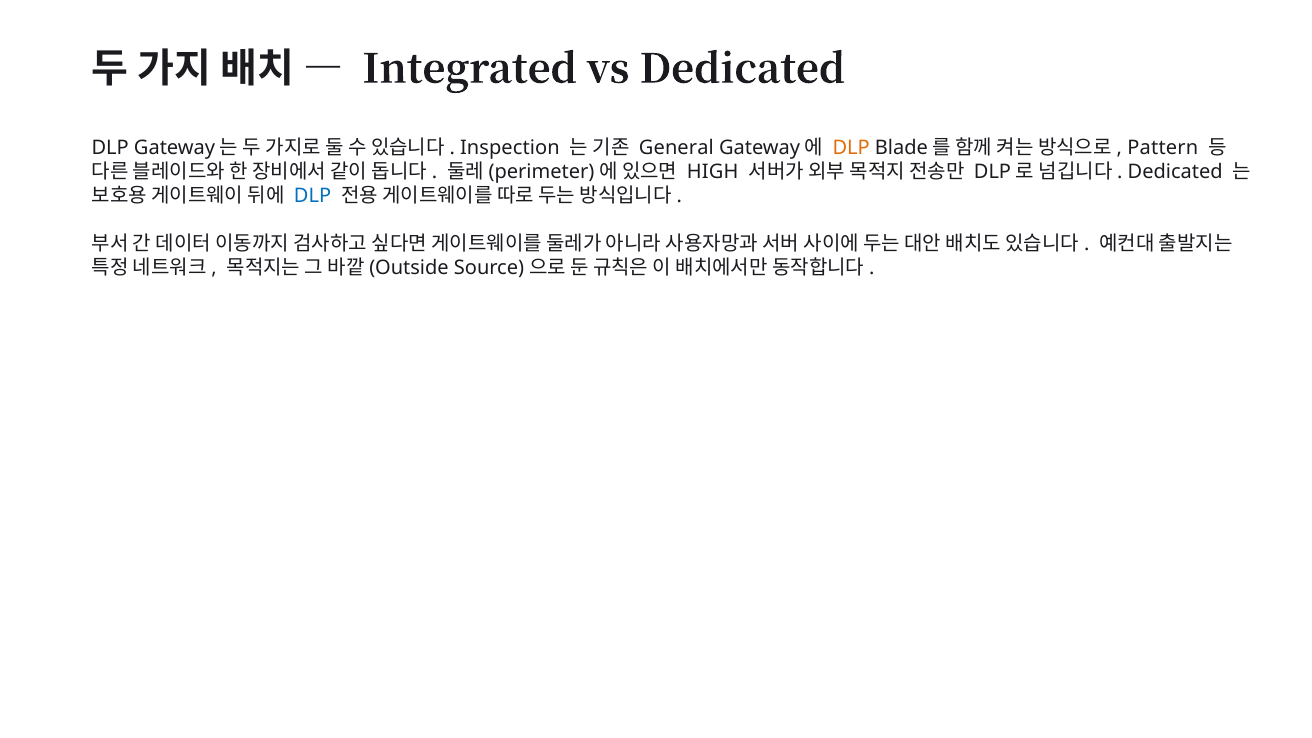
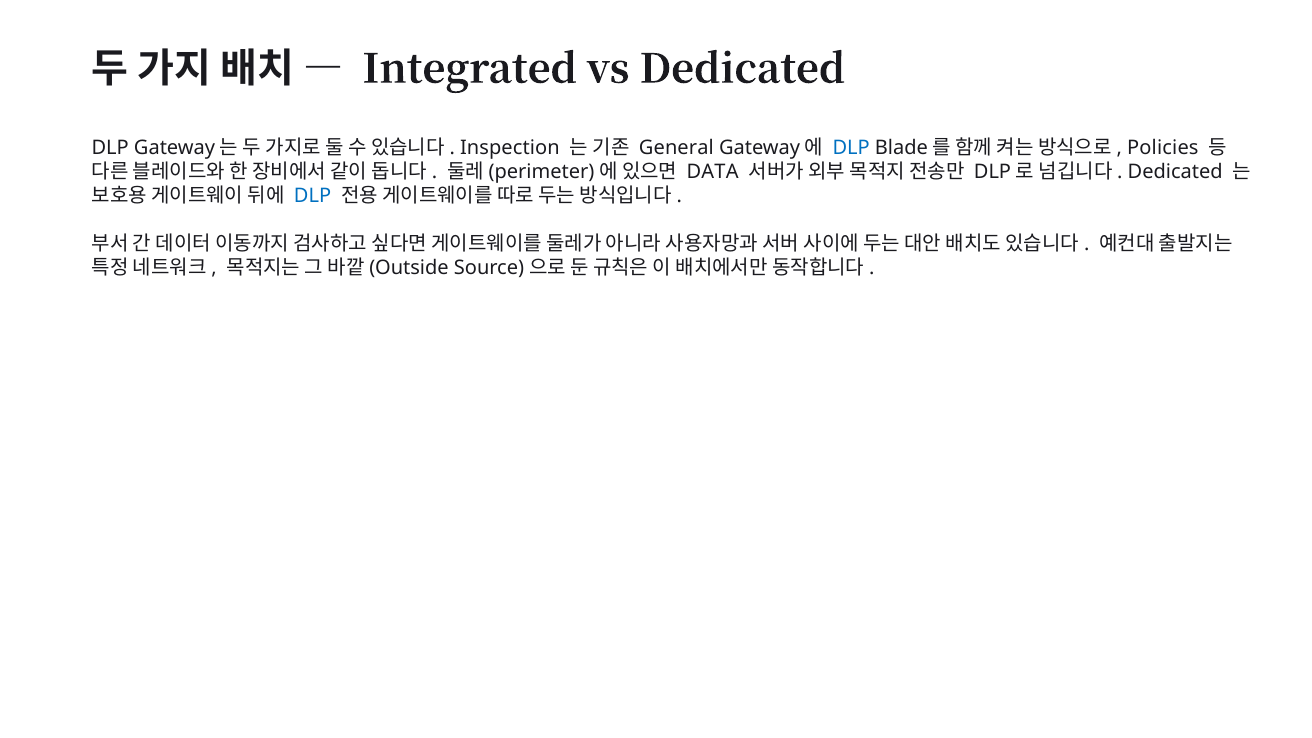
DLP at (851, 148) colour: orange -> blue
Pattern: Pattern -> Policies
HIGH: HIGH -> DATA
